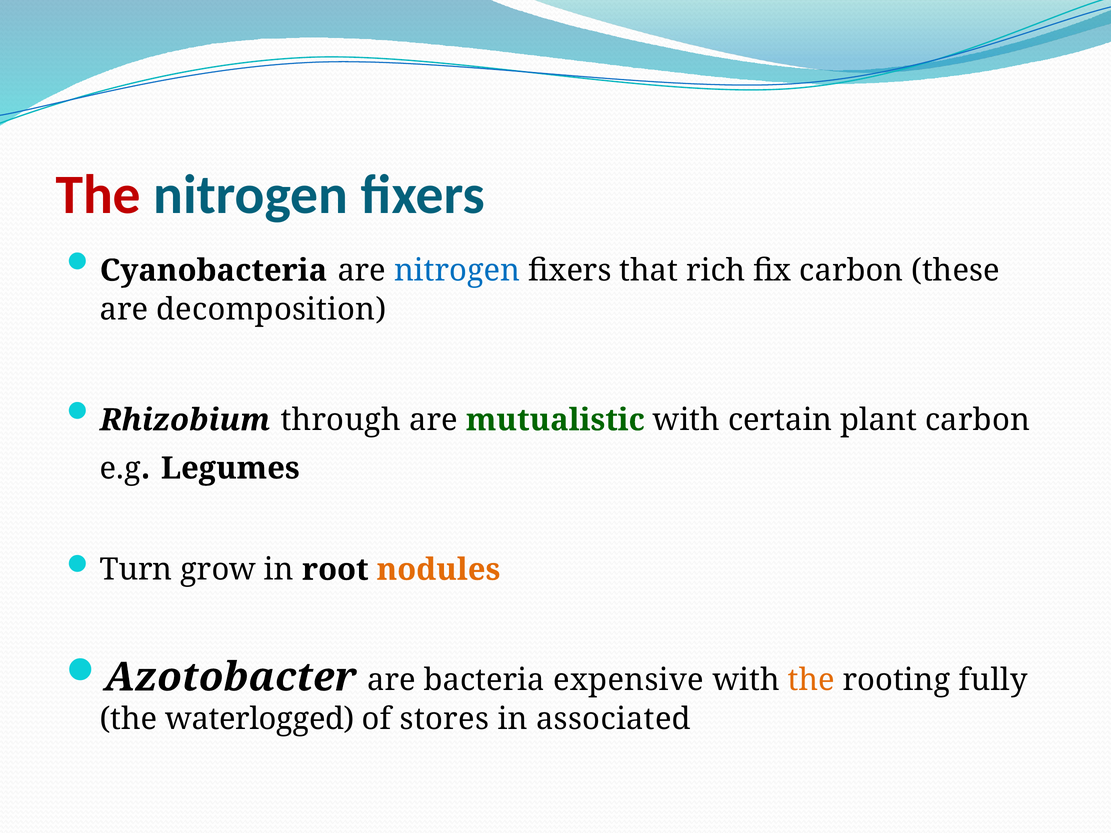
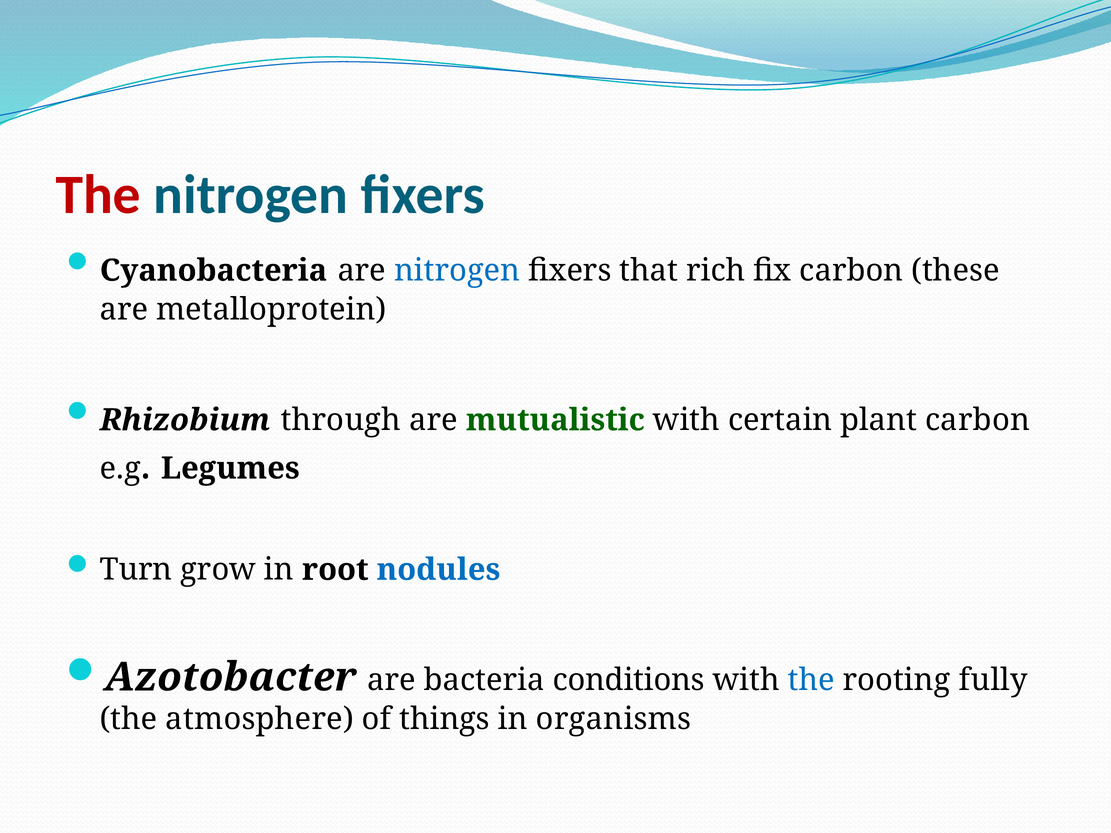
decomposition: decomposition -> metalloprotein
nodules colour: orange -> blue
expensive: expensive -> conditions
the at (811, 680) colour: orange -> blue
waterlogged: waterlogged -> atmosphere
stores: stores -> things
associated: associated -> organisms
